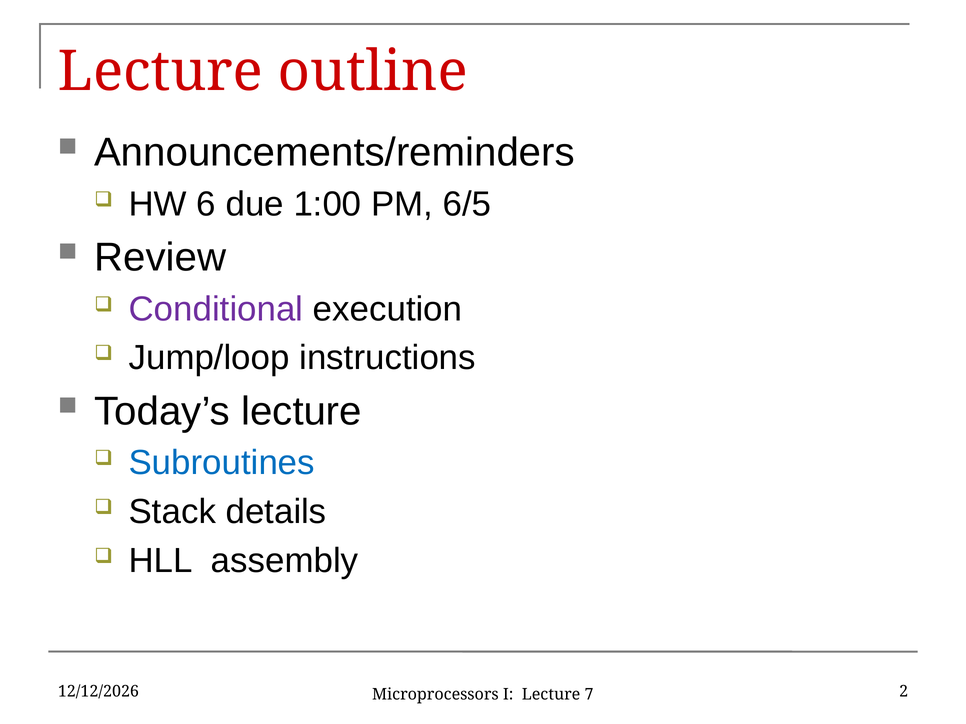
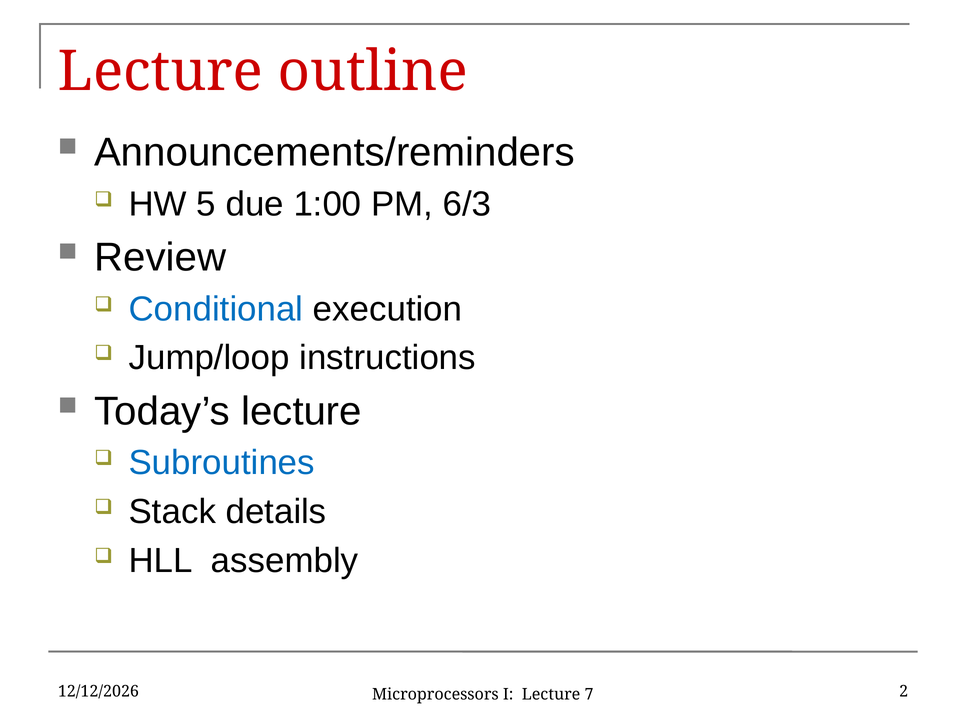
6: 6 -> 5
6/5: 6/5 -> 6/3
Conditional colour: purple -> blue
